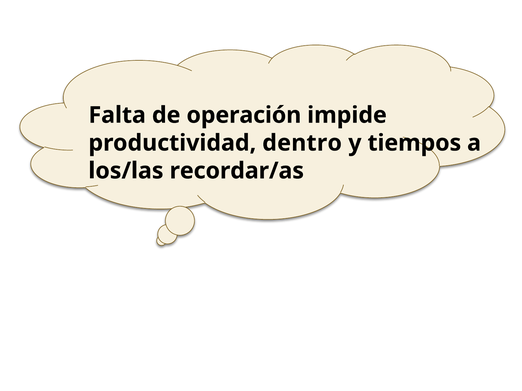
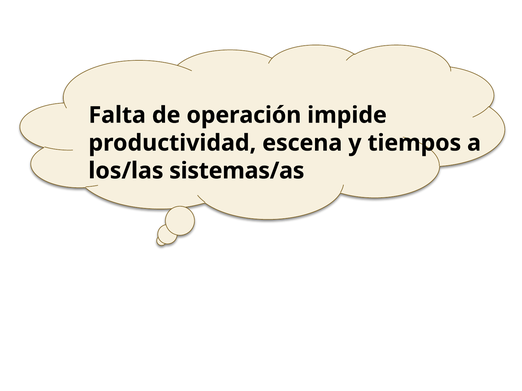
dentro: dentro -> escena
recordar/as: recordar/as -> sistemas/as
